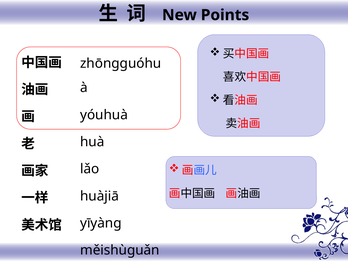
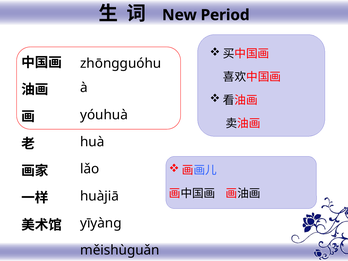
Points: Points -> Period
